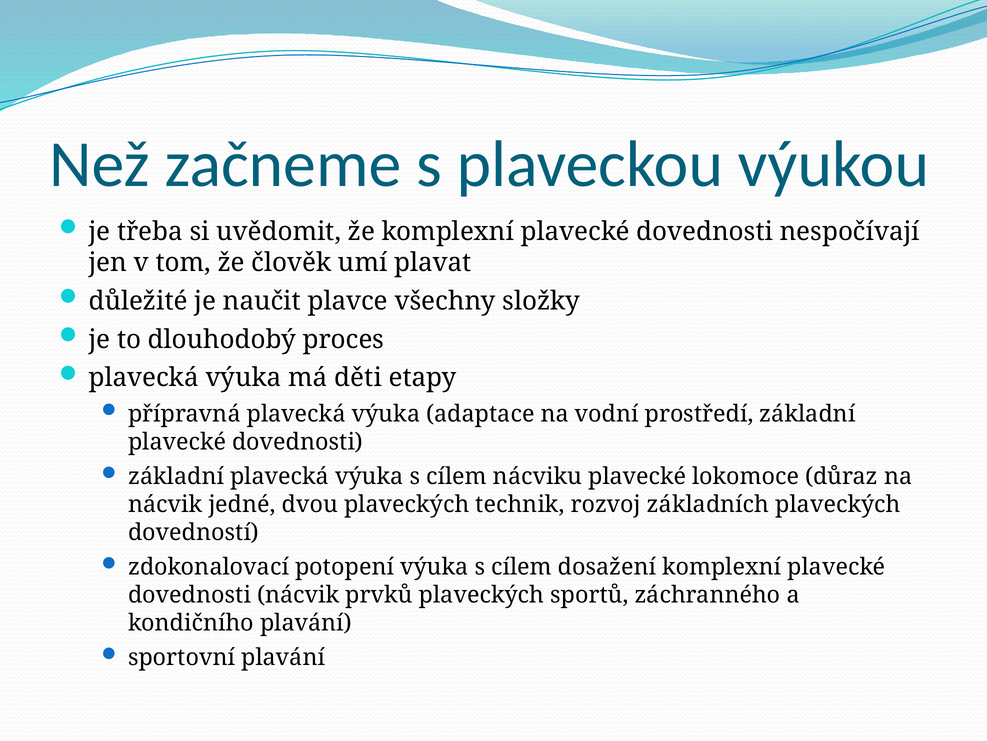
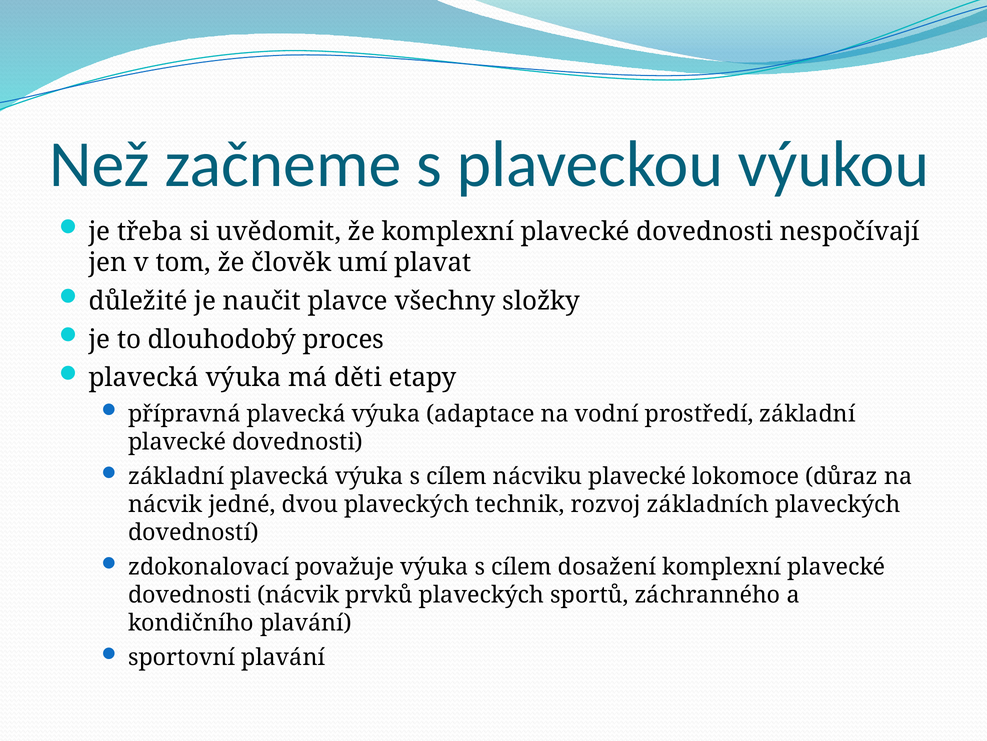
potopení: potopení -> považuje
